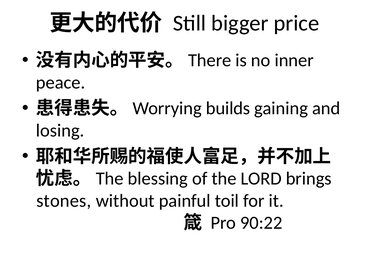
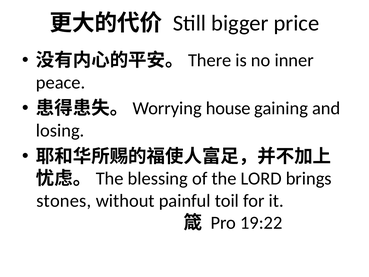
builds: builds -> house
90:22: 90:22 -> 19:22
